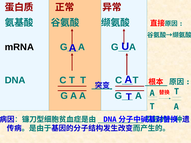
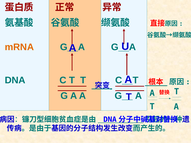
mRNA colour: black -> orange
